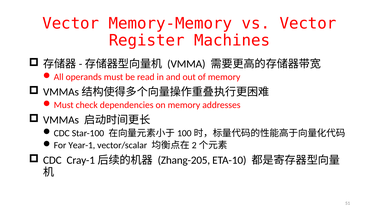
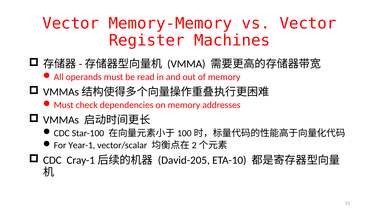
Zhang-205: Zhang-205 -> David-205
